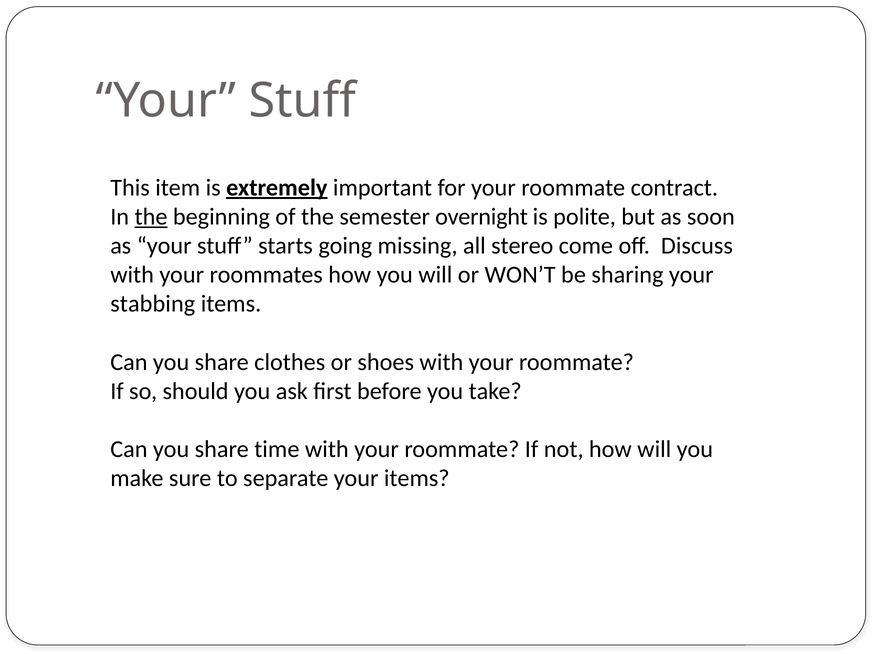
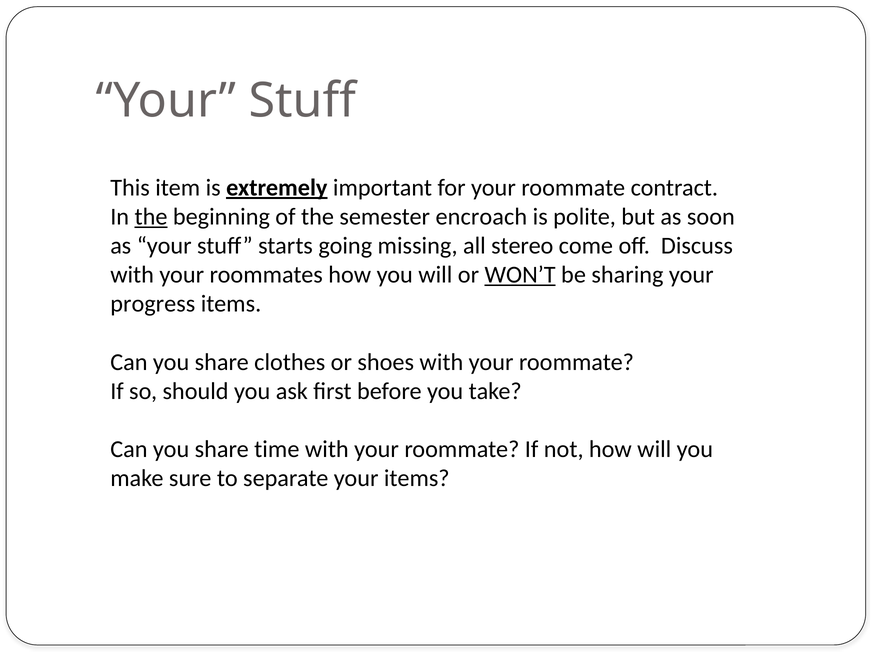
overnight: overnight -> encroach
WON’T underline: none -> present
stabbing: stabbing -> progress
